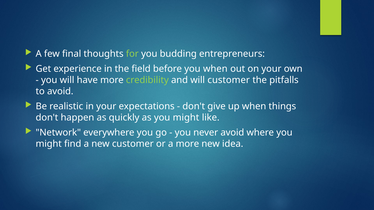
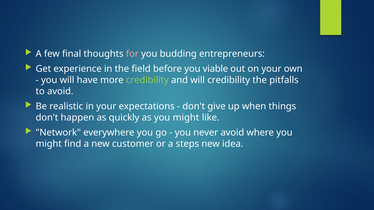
for colour: light green -> pink
you when: when -> viable
will customer: customer -> credibility
a more: more -> steps
